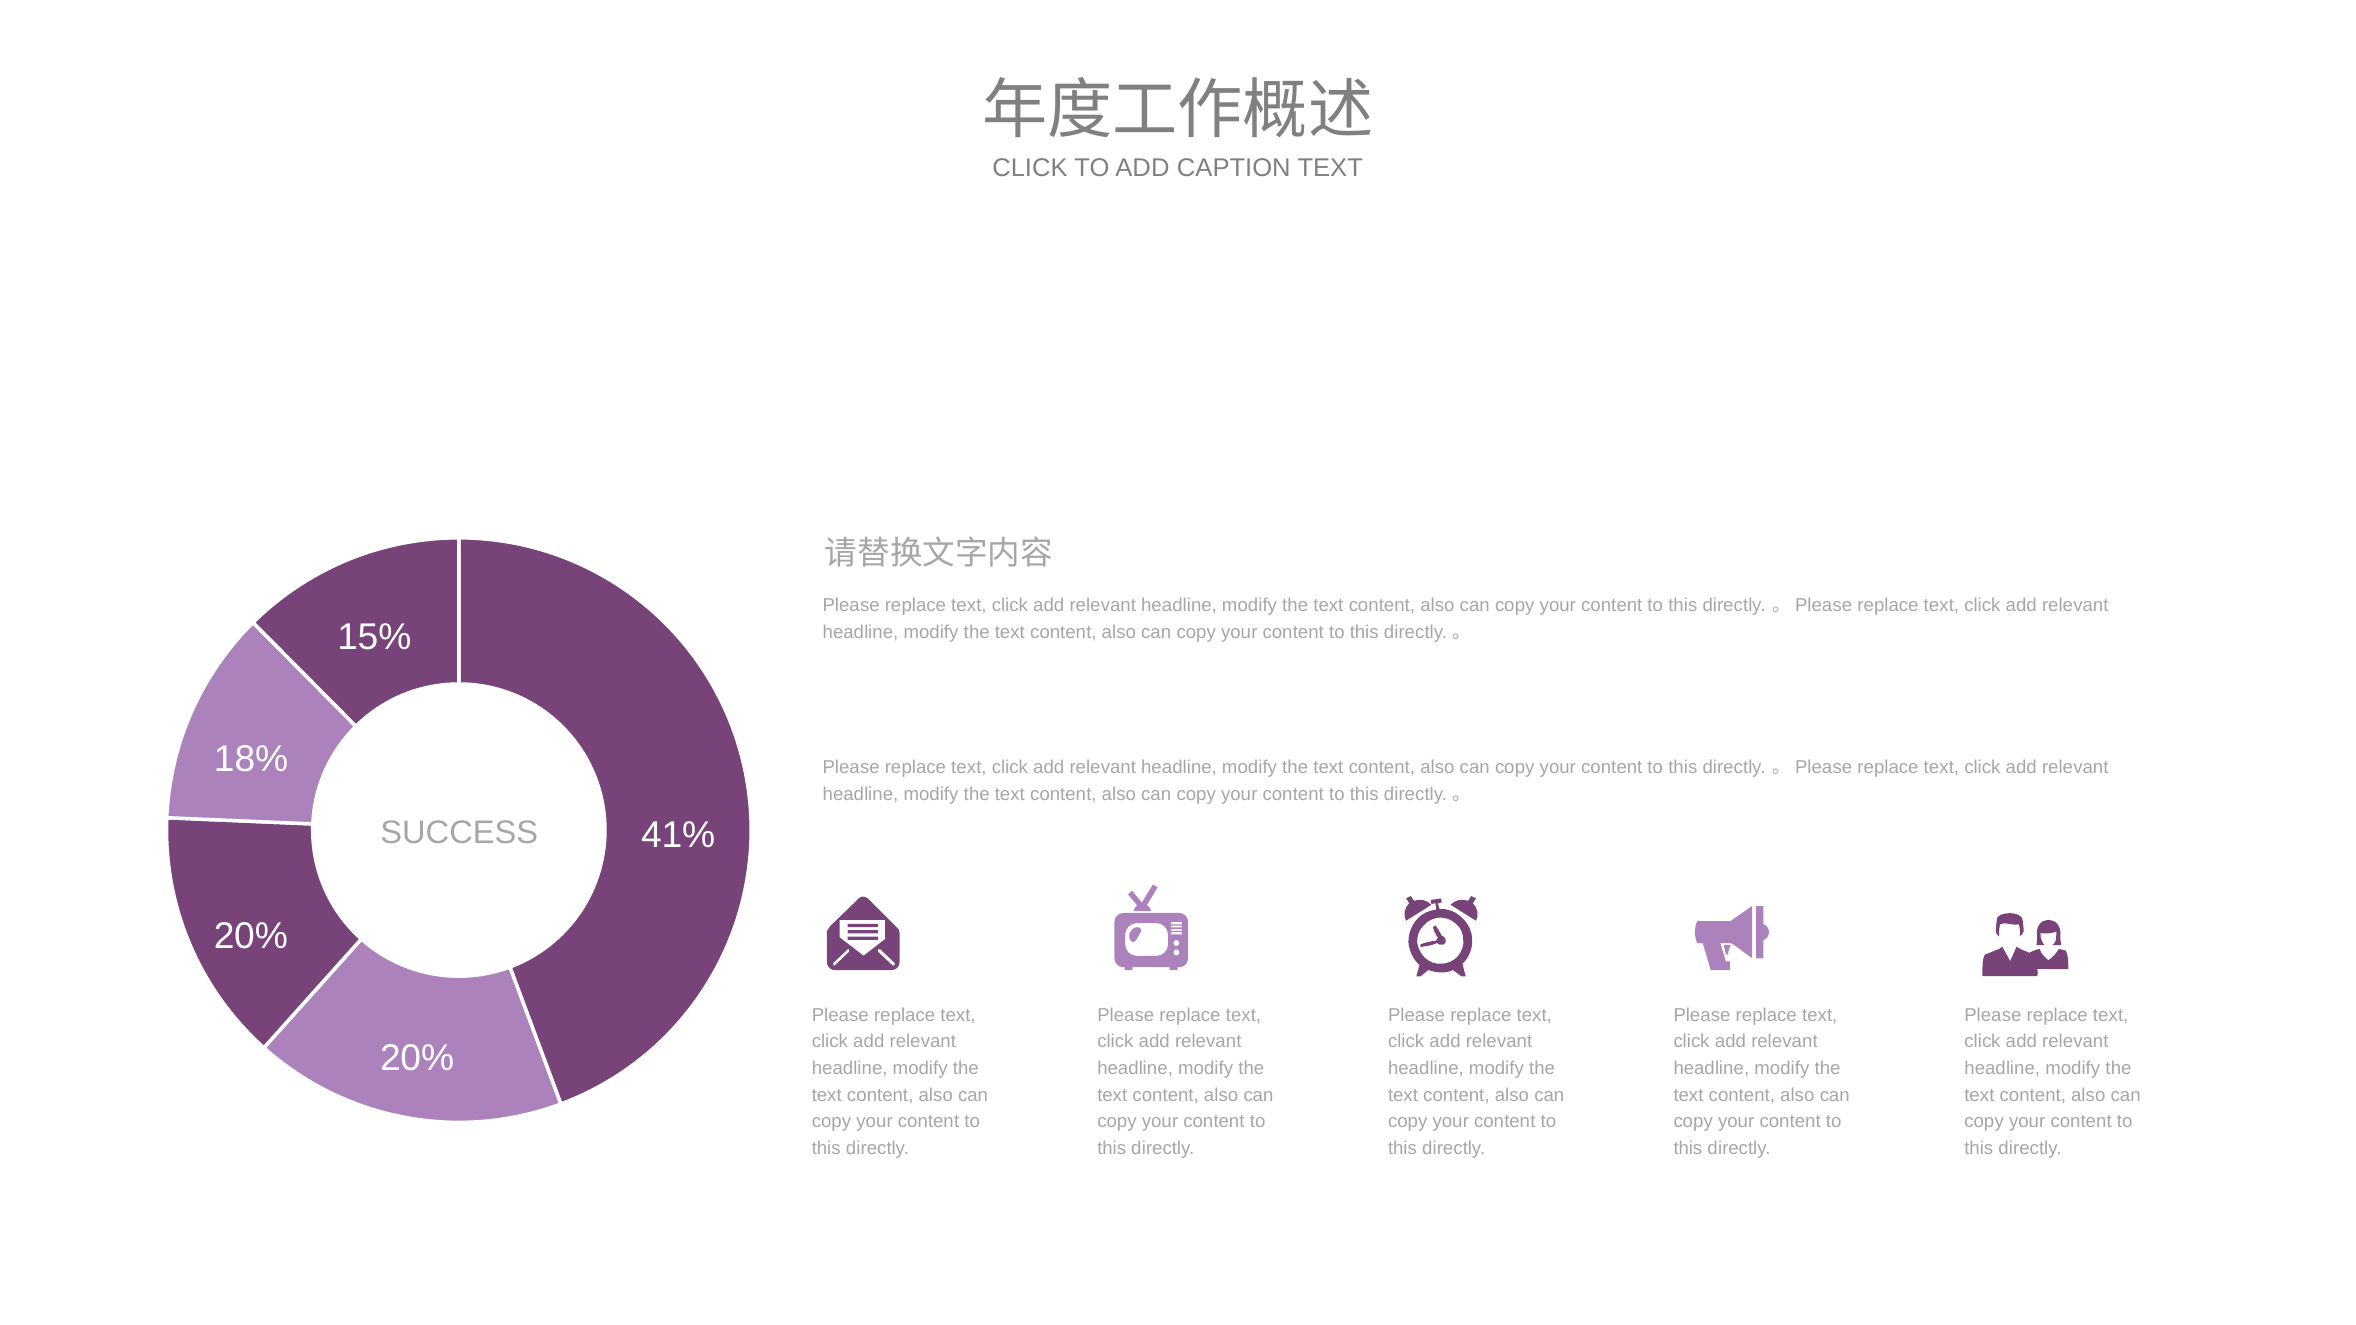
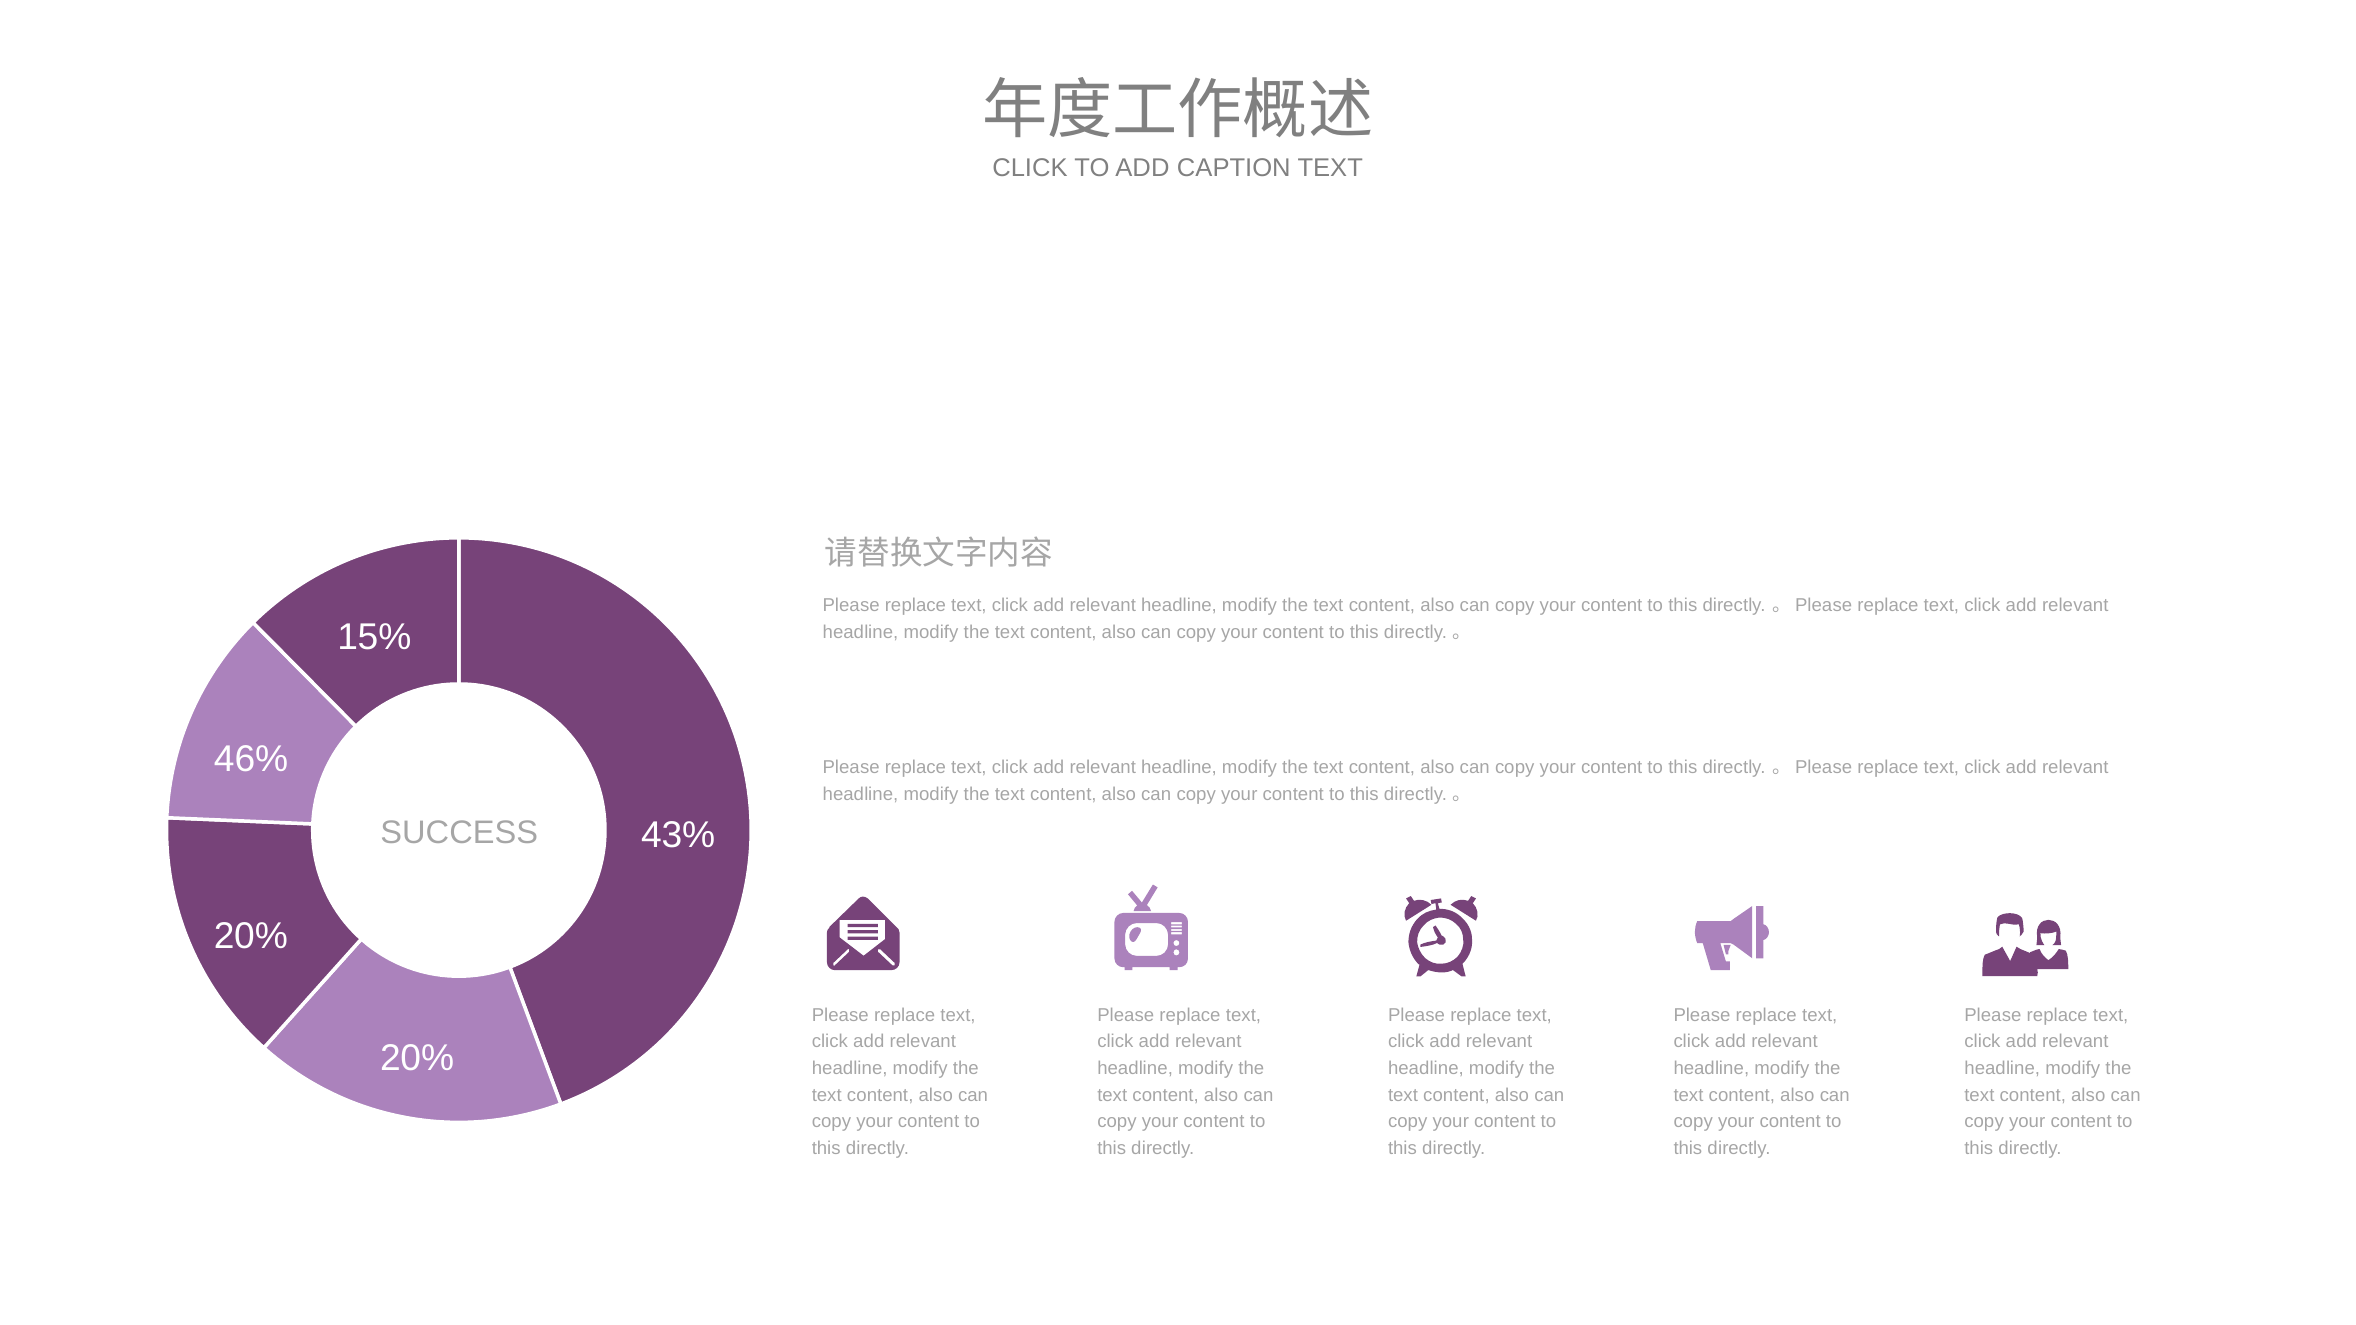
18%: 18% -> 46%
41%: 41% -> 43%
